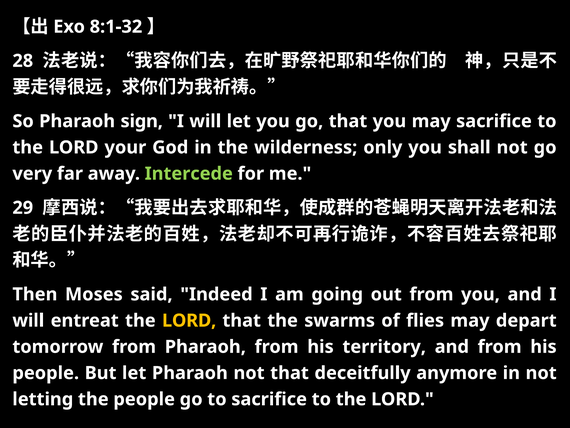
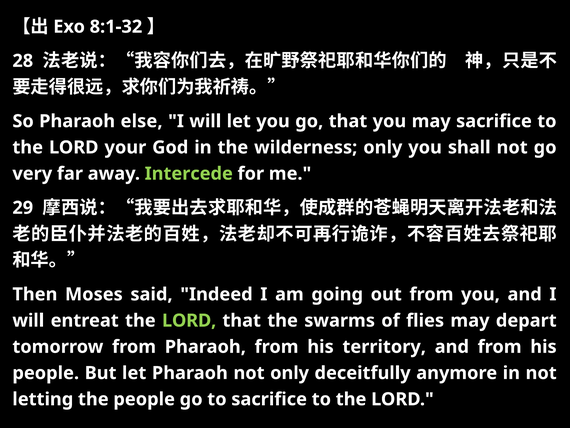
sign: sign -> else
LORD at (189, 320) colour: yellow -> light green
not that: that -> only
